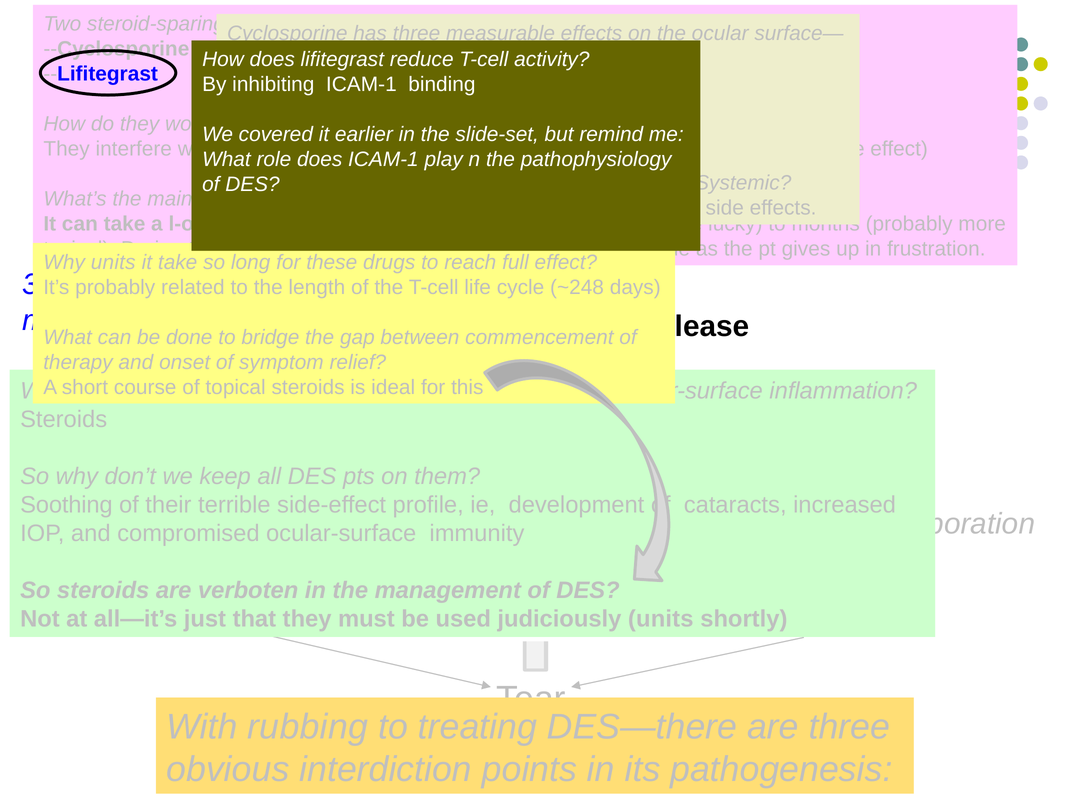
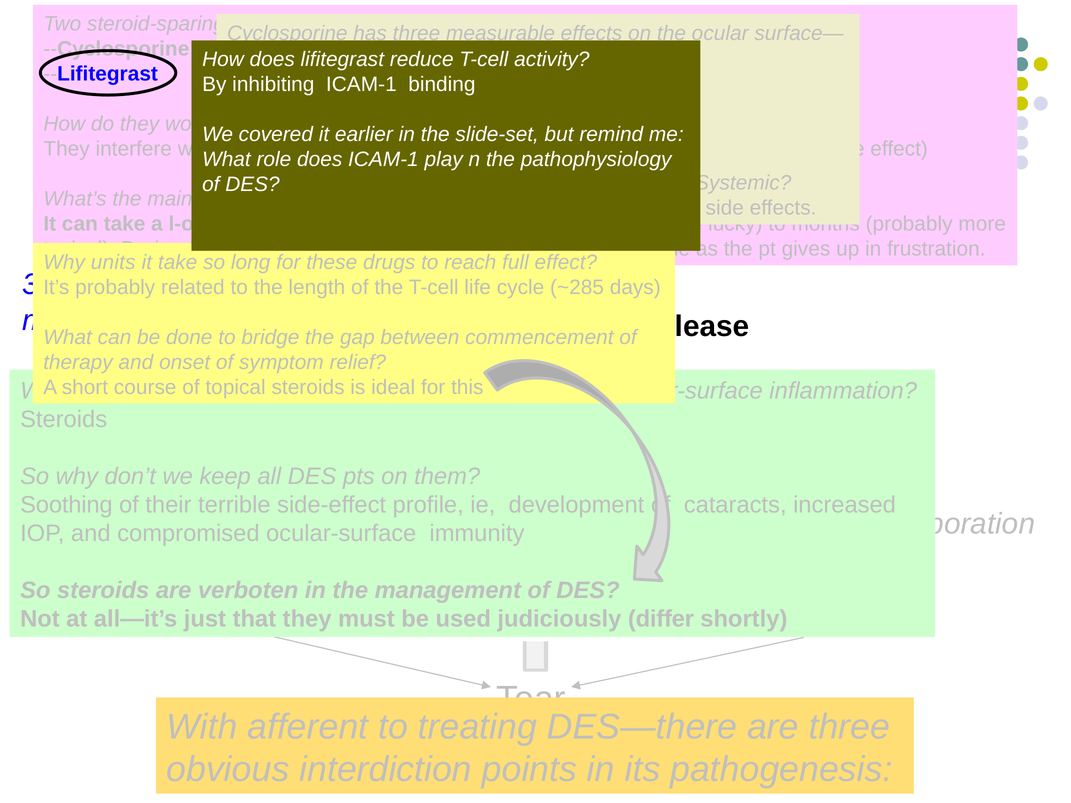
~248: ~248 -> ~285
units at (661, 619): units -> differ
rubbing: rubbing -> afferent
